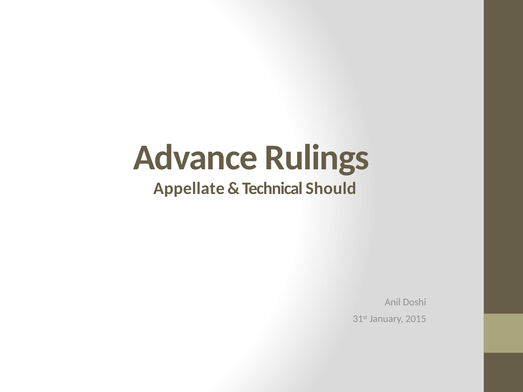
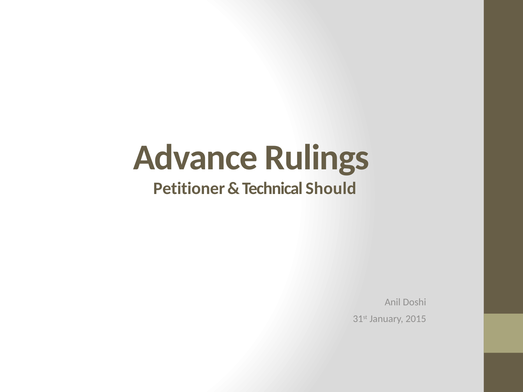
Appellate: Appellate -> Petitioner
